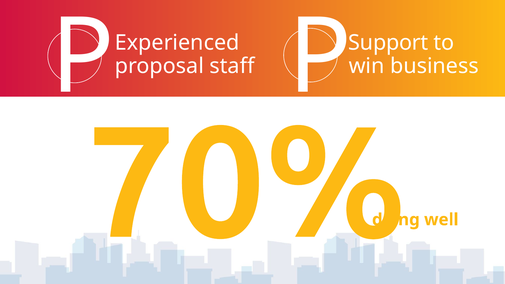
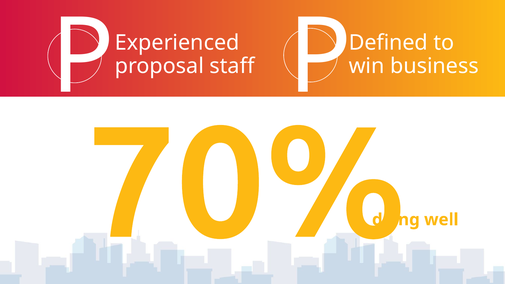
Support: Support -> Defined
